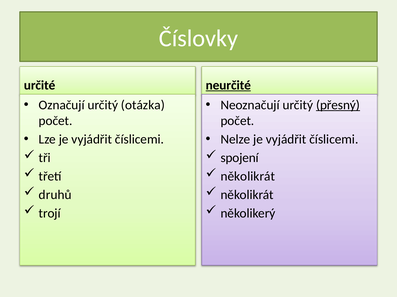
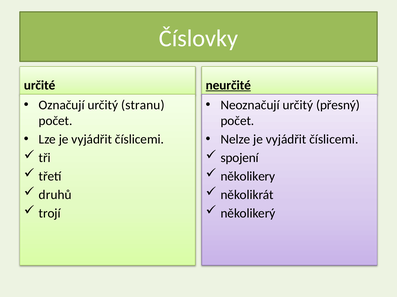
otázka: otázka -> stranu
přesný underline: present -> none
několikrát at (248, 177): několikrát -> několikery
